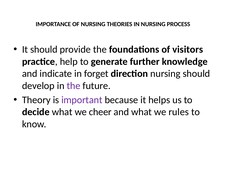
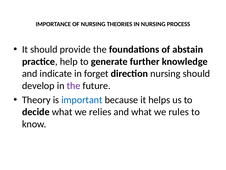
visitors: visitors -> abstain
important colour: purple -> blue
cheer: cheer -> relies
